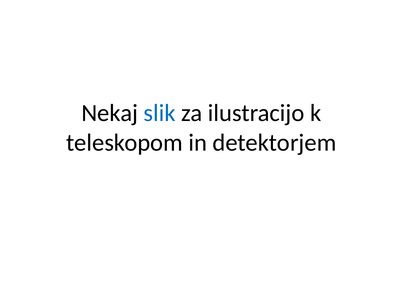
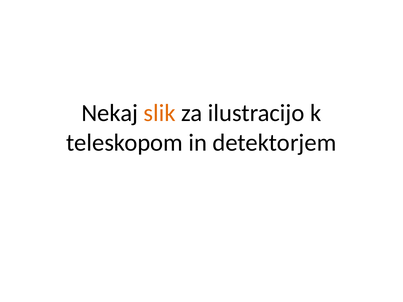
slik colour: blue -> orange
